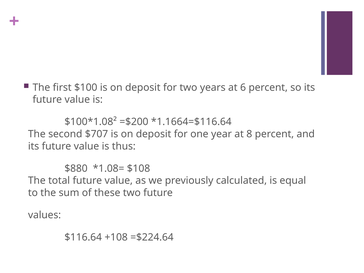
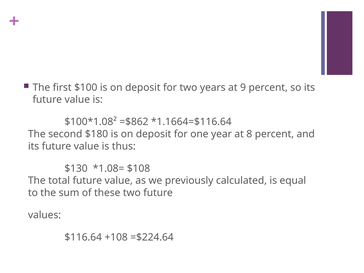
6: 6 -> 9
=$200: =$200 -> =$862
$707: $707 -> $180
$880: $880 -> $130
